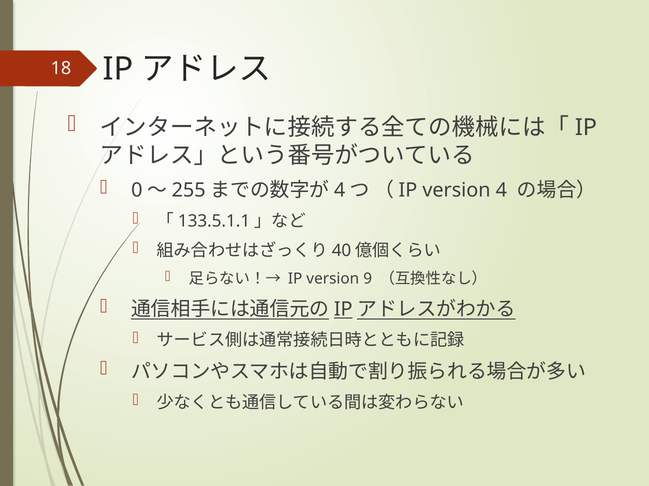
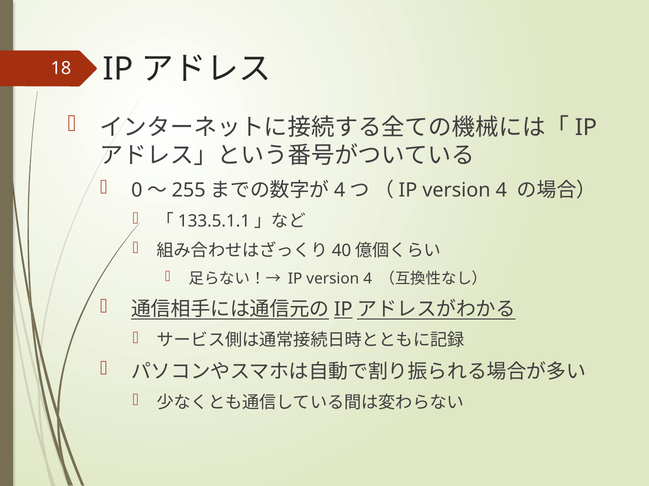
9 at (368, 279): 9 -> 4
